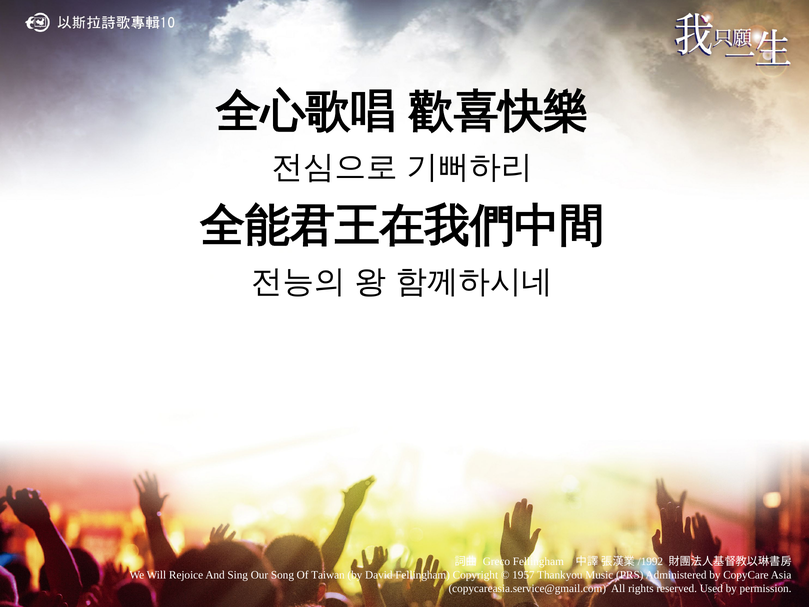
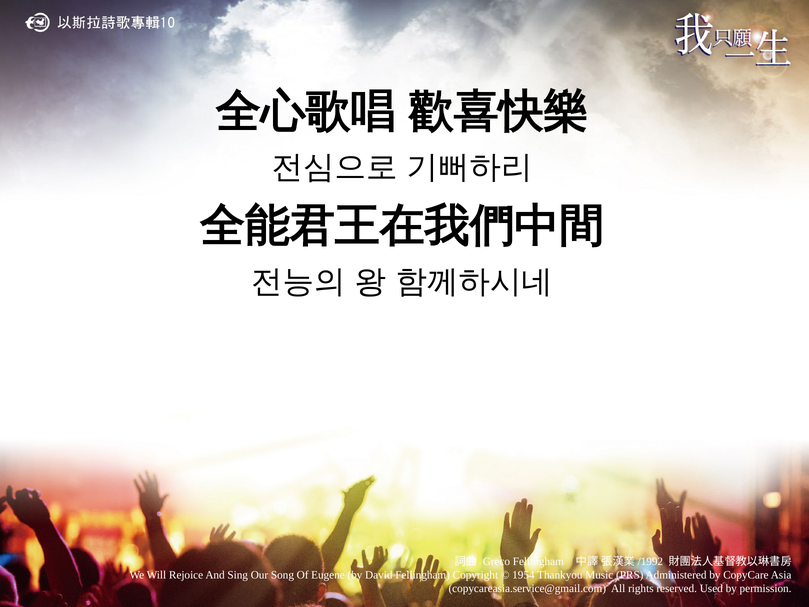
Taiwan: Taiwan -> Eugene
1957: 1957 -> 1954
